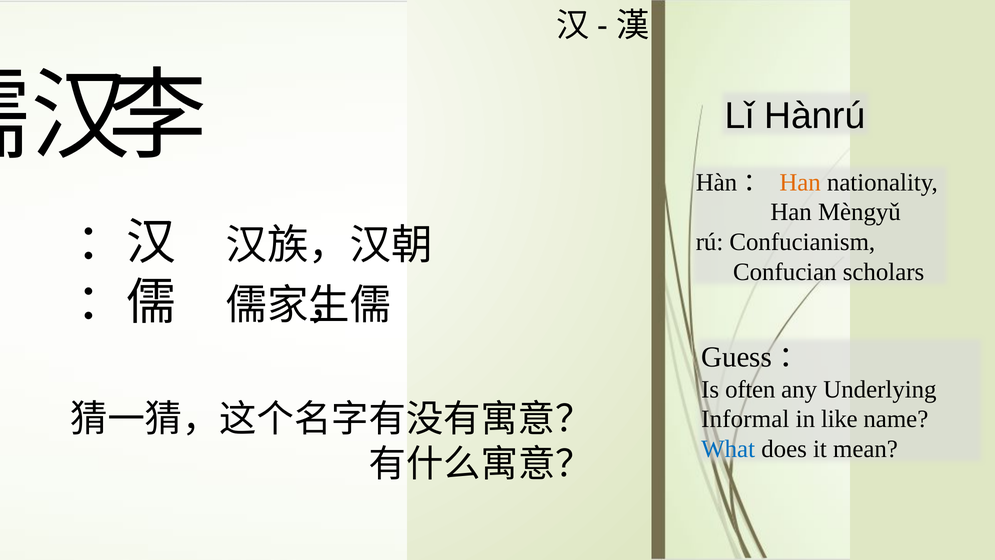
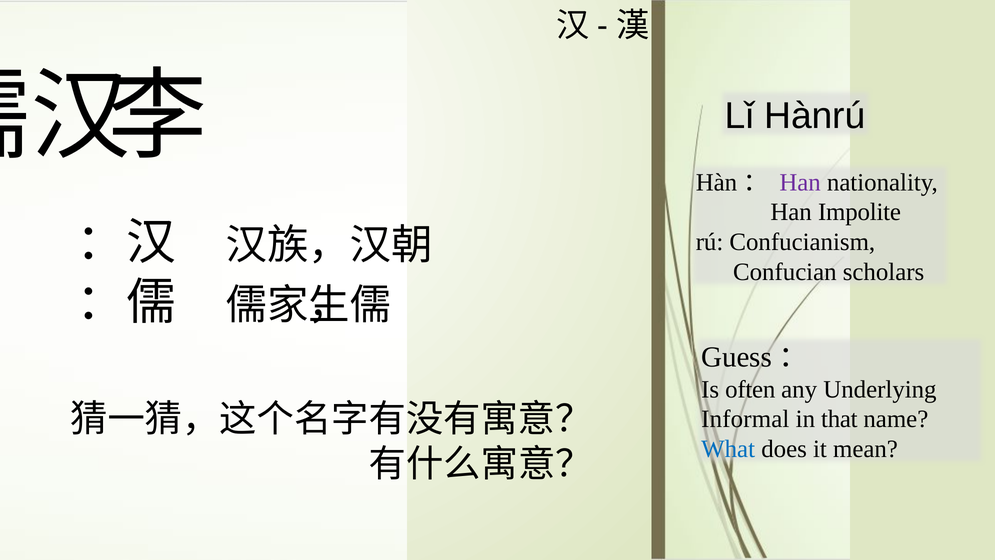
Han at (800, 182) colour: orange -> purple
Mèngyǔ: Mèngyǔ -> Impolite
like: like -> that
